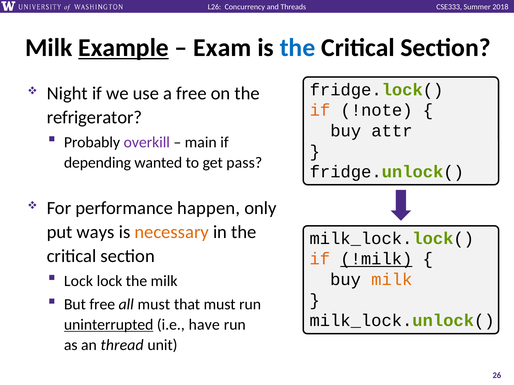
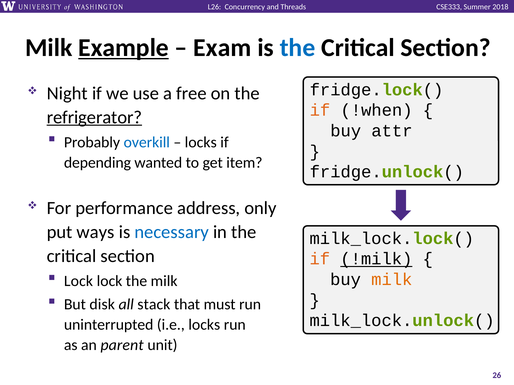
!note: !note -> !when
refrigerator underline: none -> present
overkill colour: purple -> blue
main at (201, 142): main -> locks
pass: pass -> item
happen: happen -> address
necessary colour: orange -> blue
But free: free -> disk
all must: must -> stack
uninterrupted underline: present -> none
i.e have: have -> locks
thread: thread -> parent
